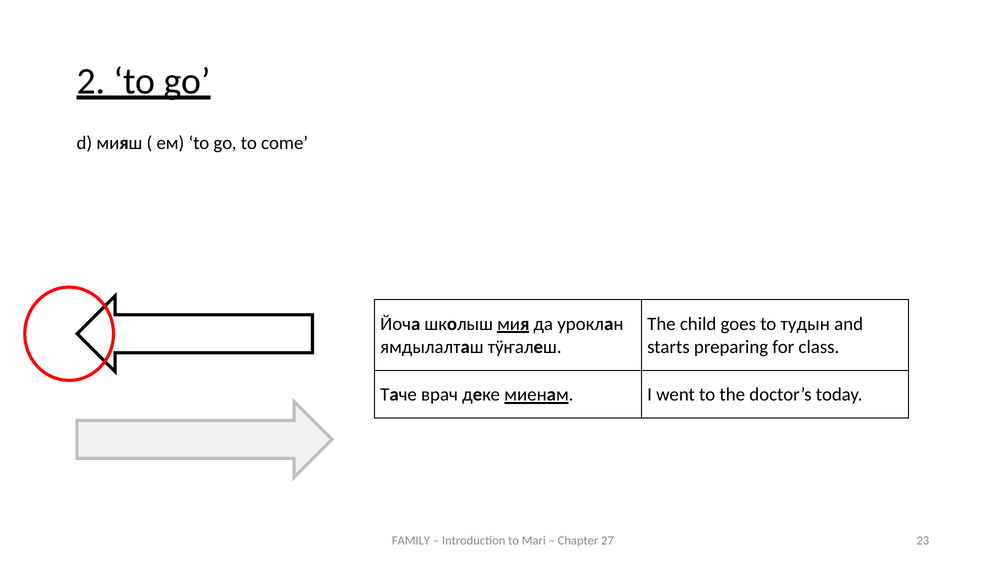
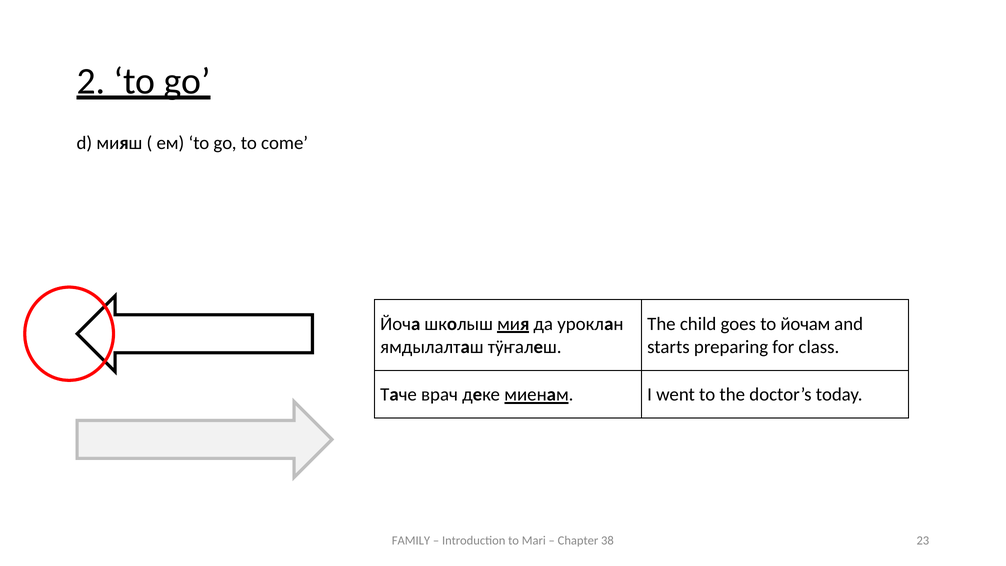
тудын: тудын -> йочам
27: 27 -> 38
